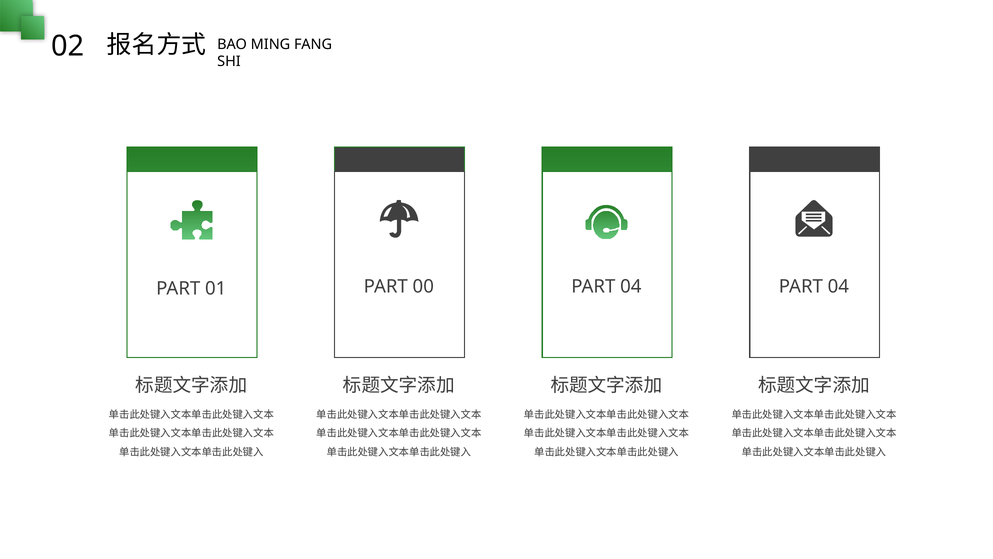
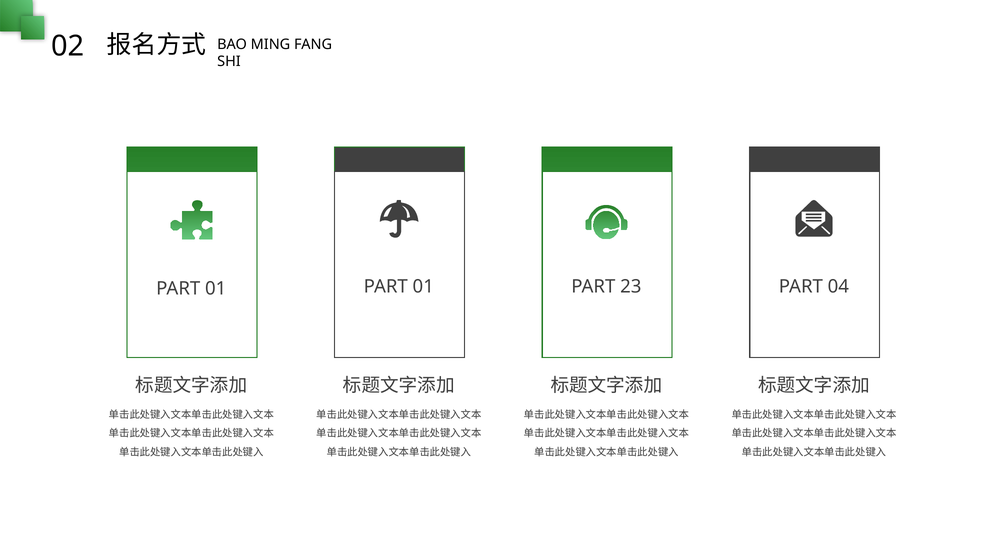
00 at (423, 286): 00 -> 01
04 at (631, 286): 04 -> 23
